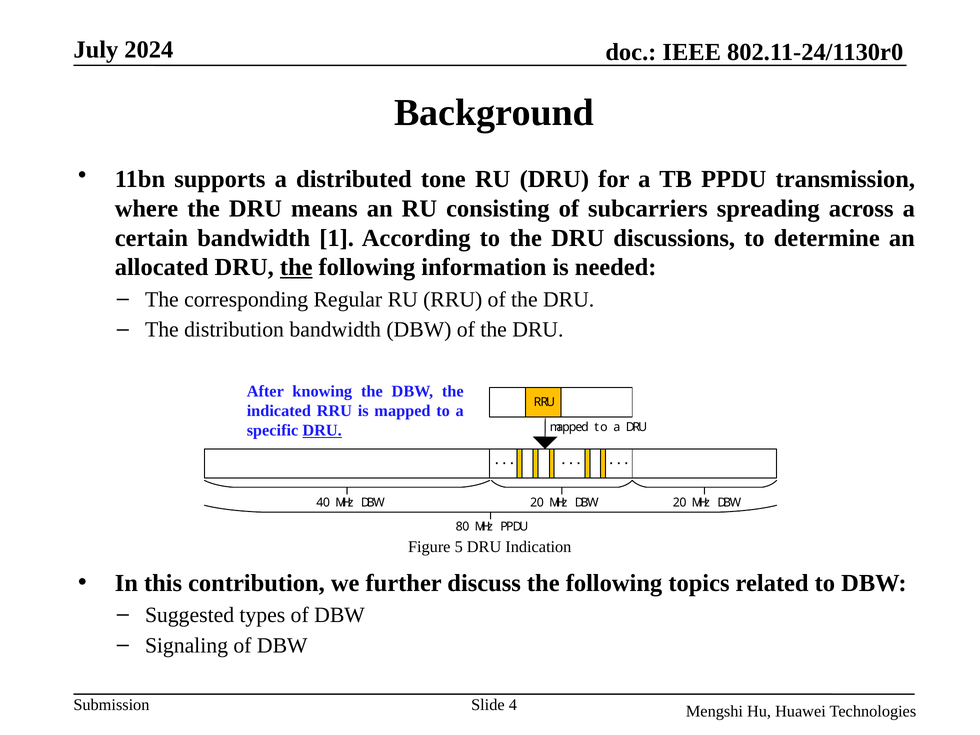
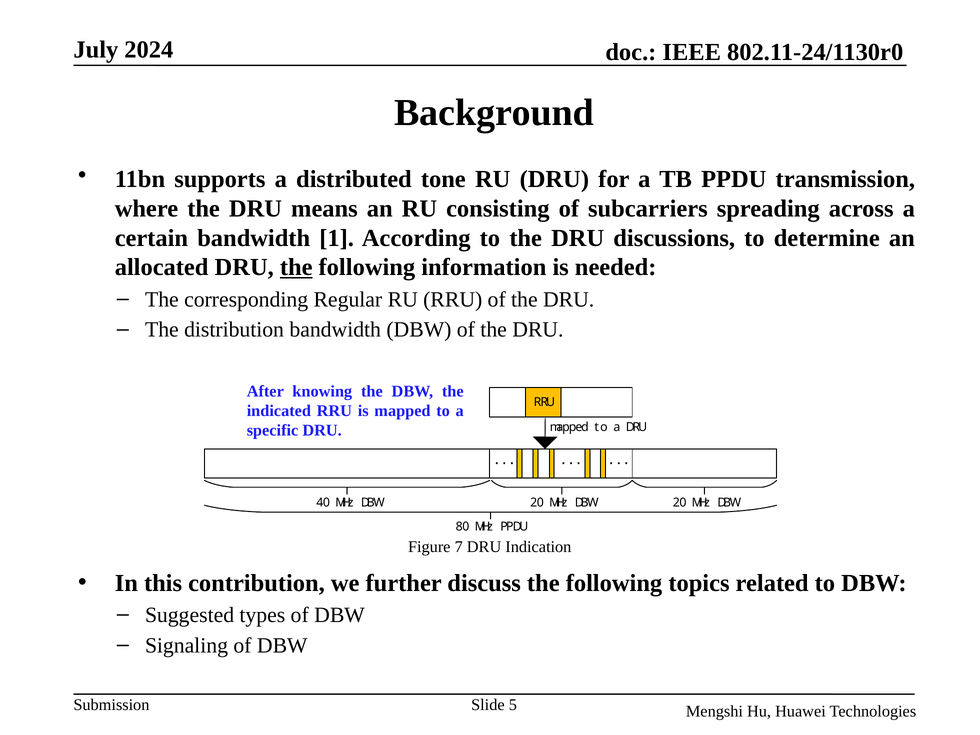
DRU at (322, 431) underline: present -> none
5: 5 -> 7
4: 4 -> 5
